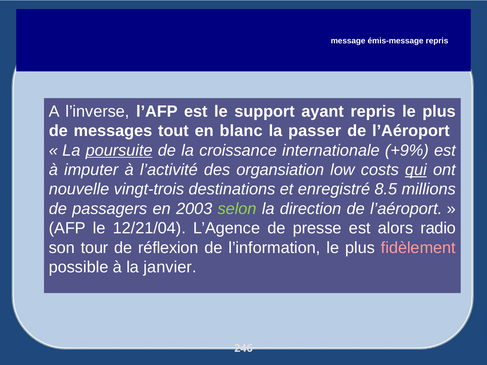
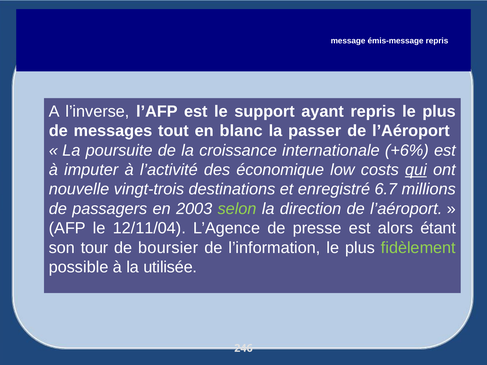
poursuite underline: present -> none
+9%: +9% -> +6%
organsiation: organsiation -> économique
8.5: 8.5 -> 6.7
12/21/04: 12/21/04 -> 12/11/04
radio: radio -> étant
réflexion: réflexion -> boursier
fidèlement colour: pink -> light green
janvier: janvier -> utilisée
